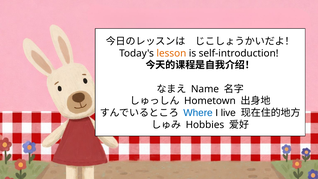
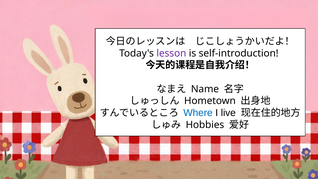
lesson colour: orange -> purple
